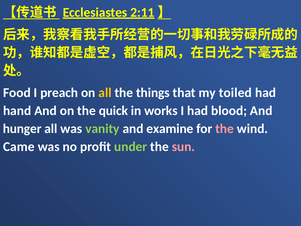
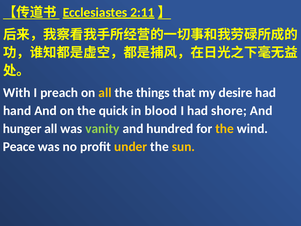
Food: Food -> With
toiled: toiled -> desire
works: works -> blood
blood: blood -> shore
examine: examine -> hundred
the at (225, 129) colour: pink -> yellow
Came: Came -> Peace
under colour: light green -> yellow
sun colour: pink -> yellow
